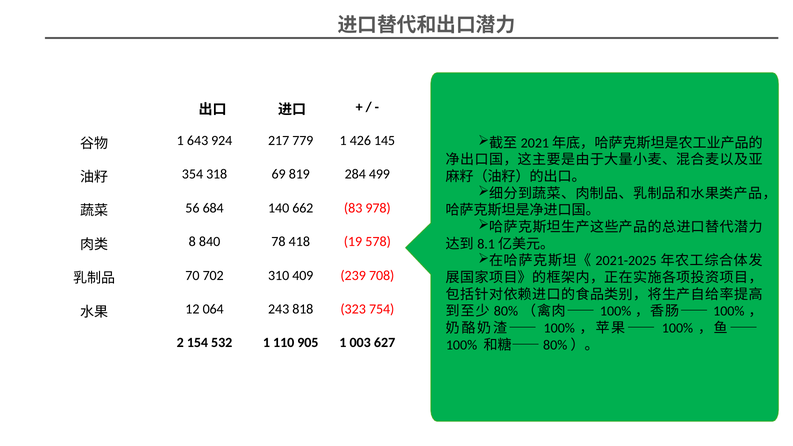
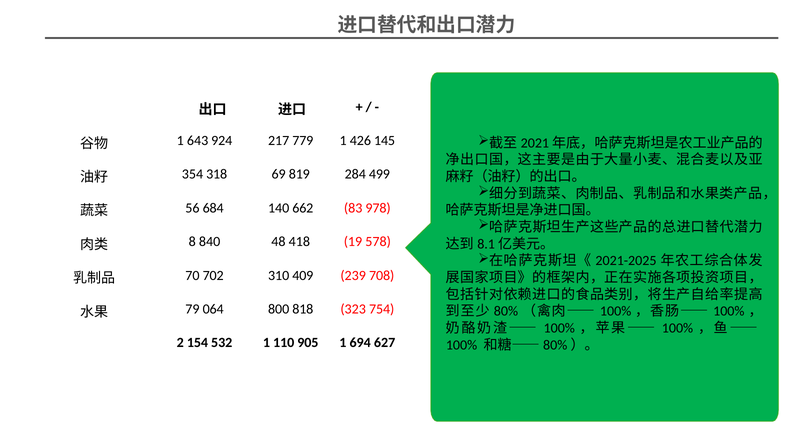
78: 78 -> 48
12: 12 -> 79
243: 243 -> 800
003: 003 -> 694
